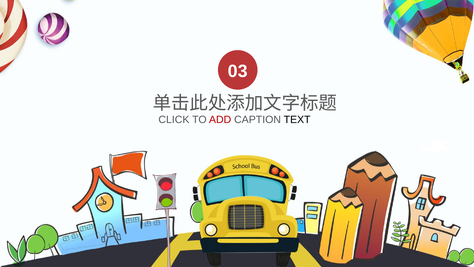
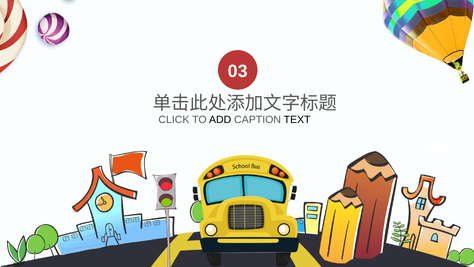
ADD colour: red -> black
